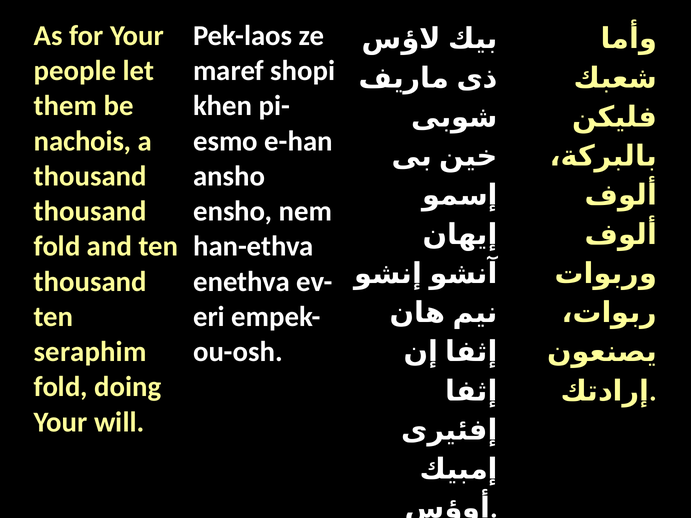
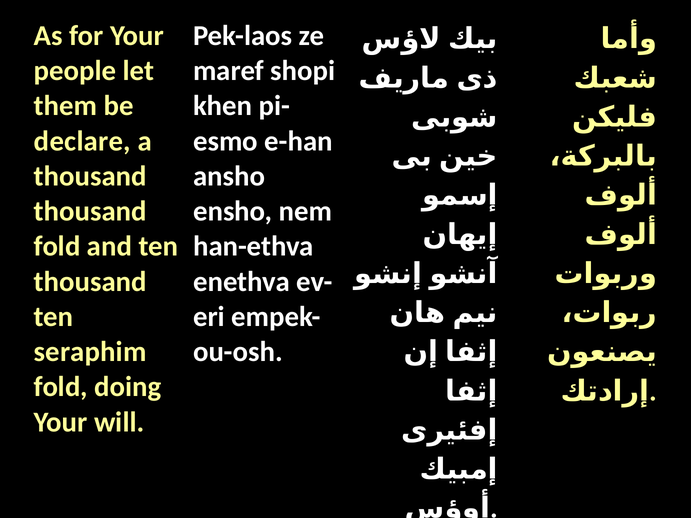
nachois: nachois -> declare
